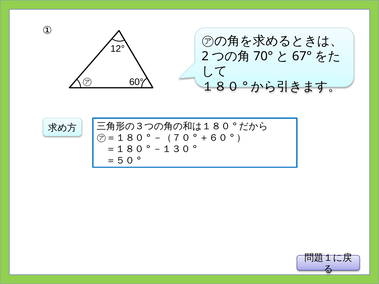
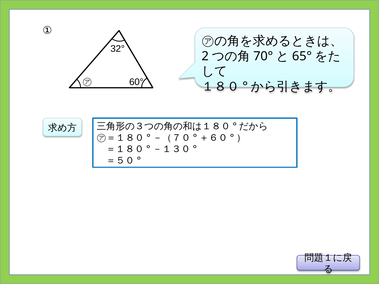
12°: 12° -> 32°
67°: 67° -> 65°
